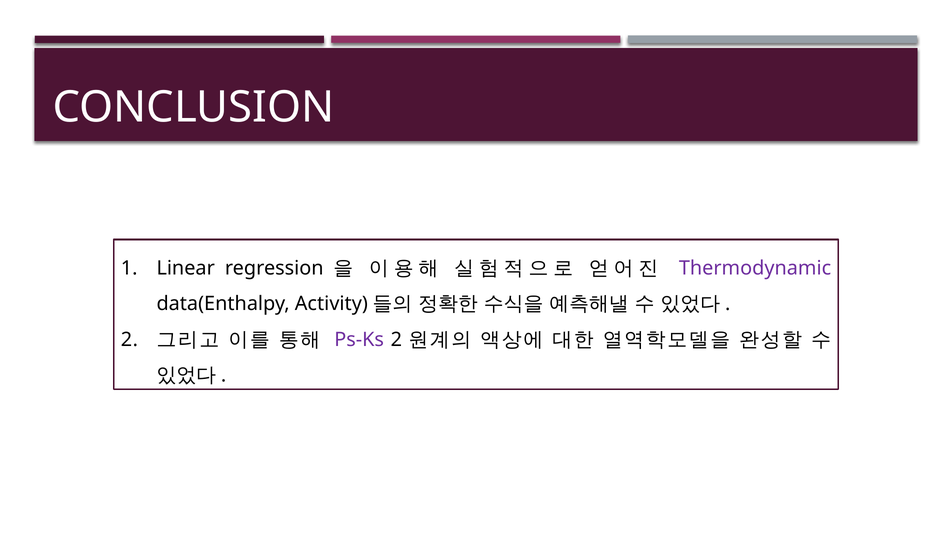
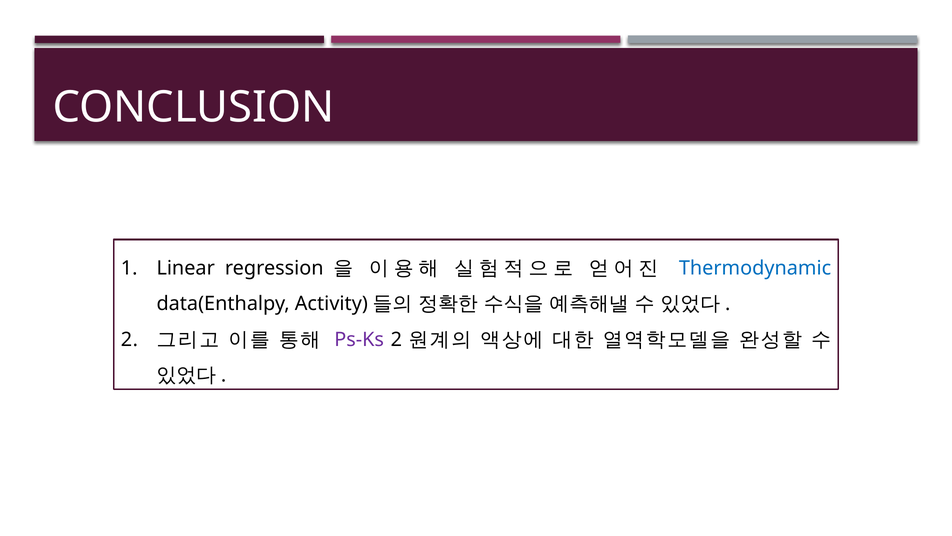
Thermodynamic colour: purple -> blue
